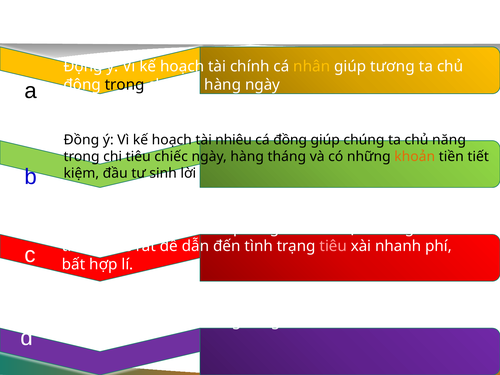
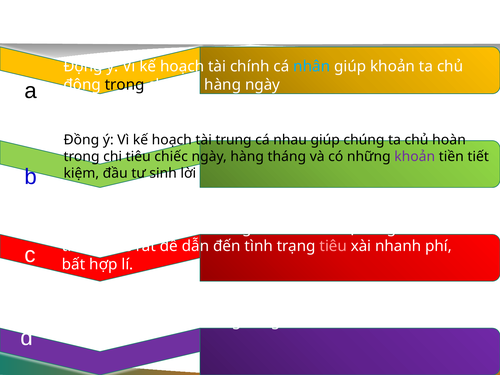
nhân at (312, 66) colour: yellow -> light blue
giúp tương: tương -> khoản
nhiêu at (234, 140): nhiêu -> trung
cá đồng: đồng -> nhau
chủ năng: năng -> hoàn
khoản at (415, 157) colour: orange -> purple
phòng: phòng -> nguồn
hoạch năng: năng -> ngắn
